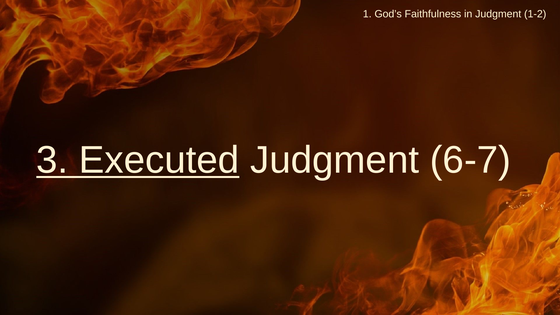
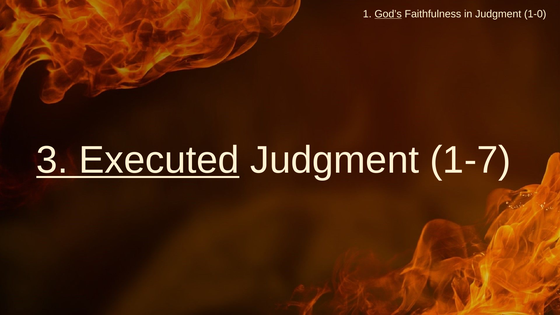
God’s underline: none -> present
1-2: 1-2 -> 1-0
6-7: 6-7 -> 1-7
